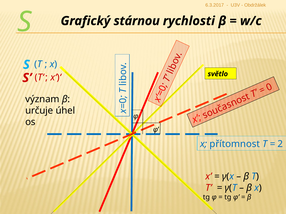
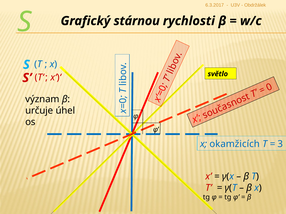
přítomnost: přítomnost -> okamžicích
2: 2 -> 3
